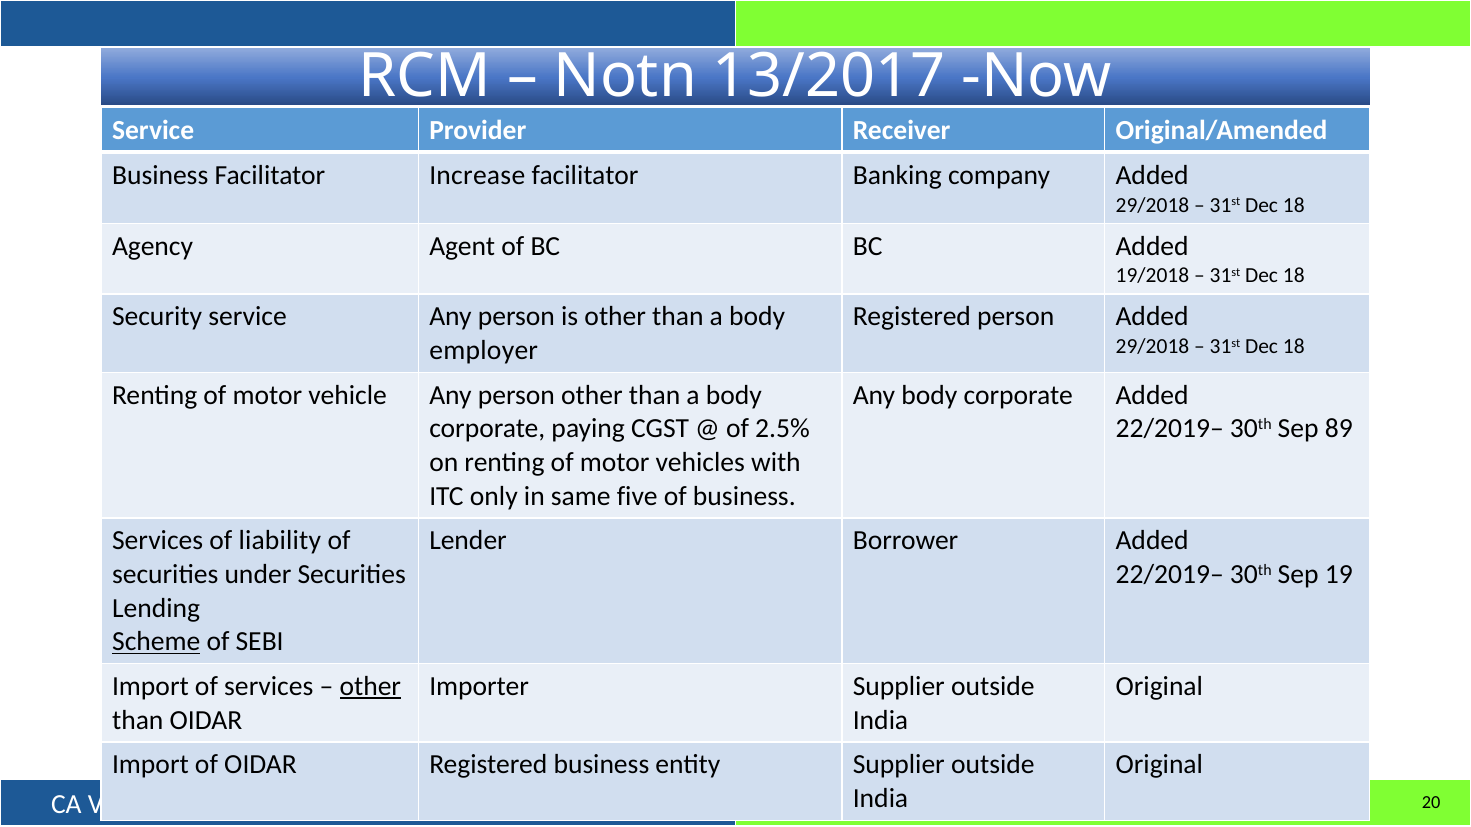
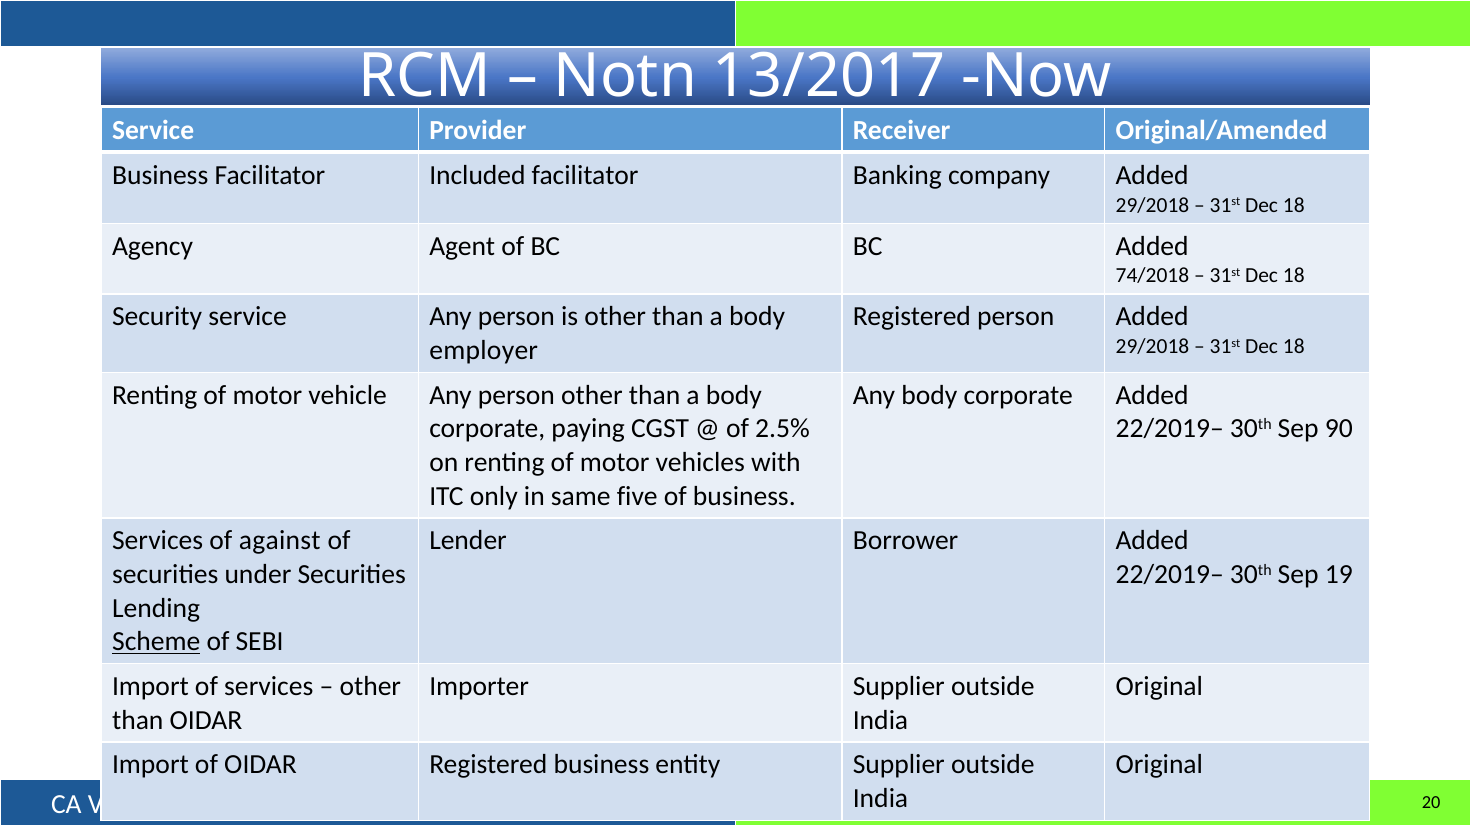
Increase: Increase -> Included
19/2018: 19/2018 -> 74/2018
89: 89 -> 90
liability: liability -> against
other at (370, 687) underline: present -> none
